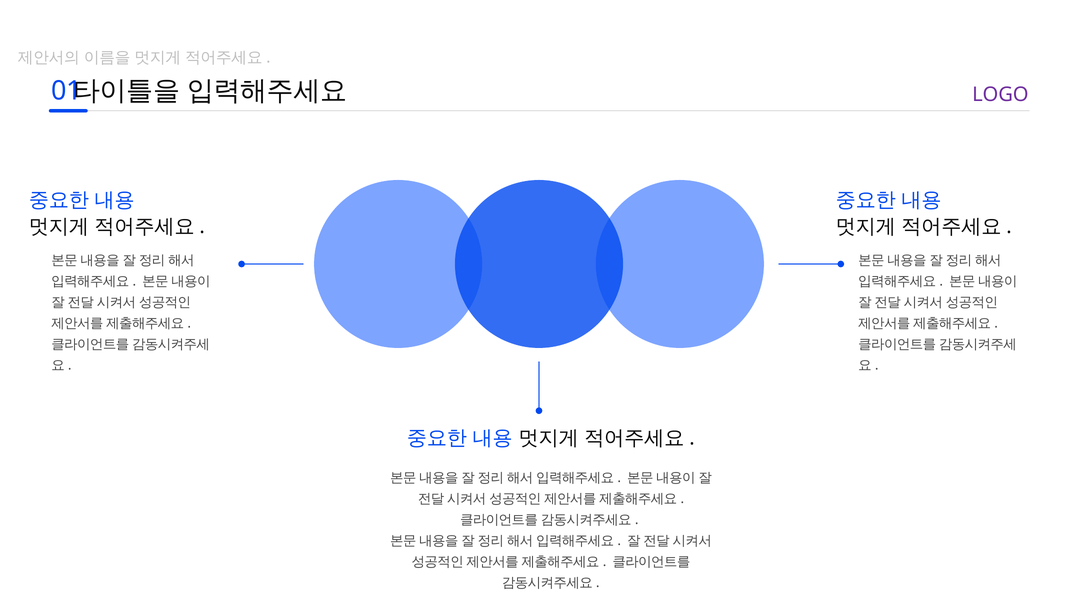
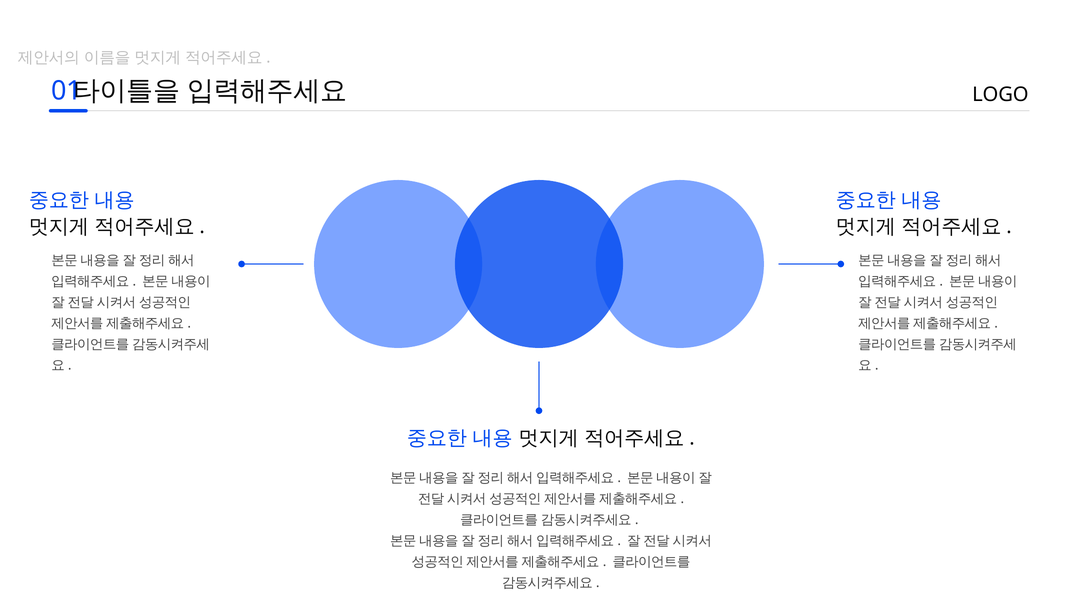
LOGO colour: purple -> black
